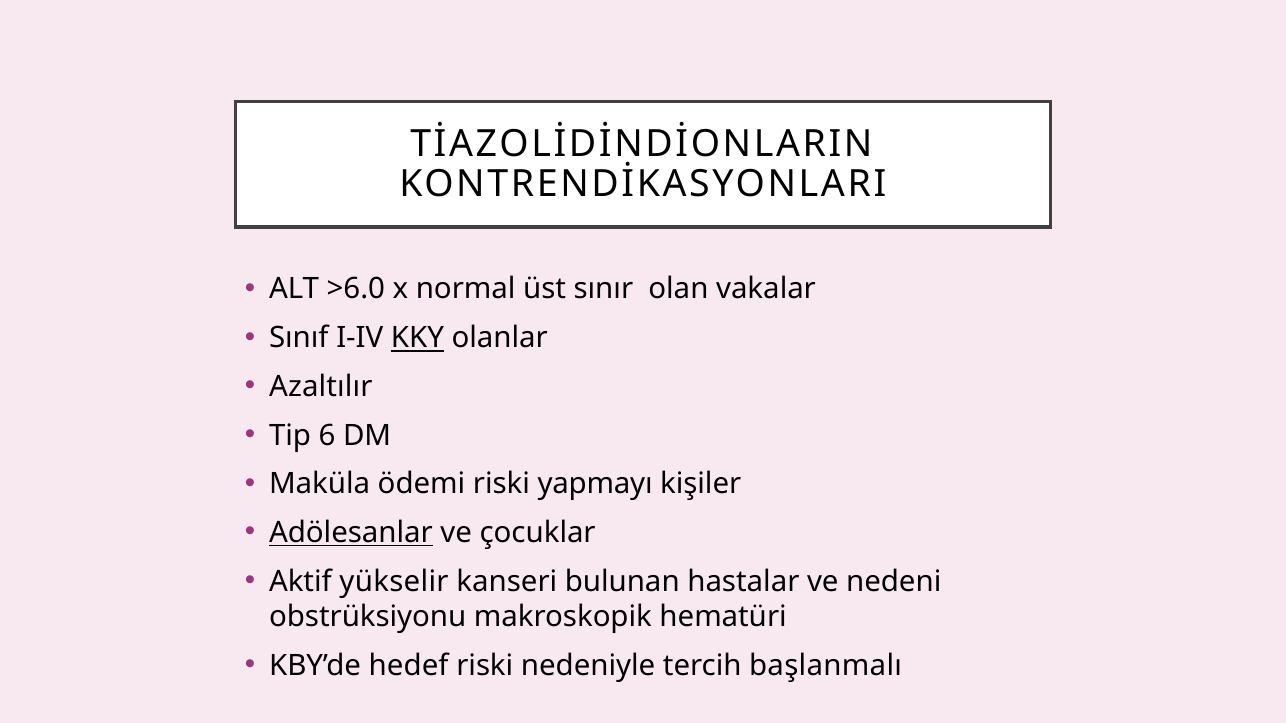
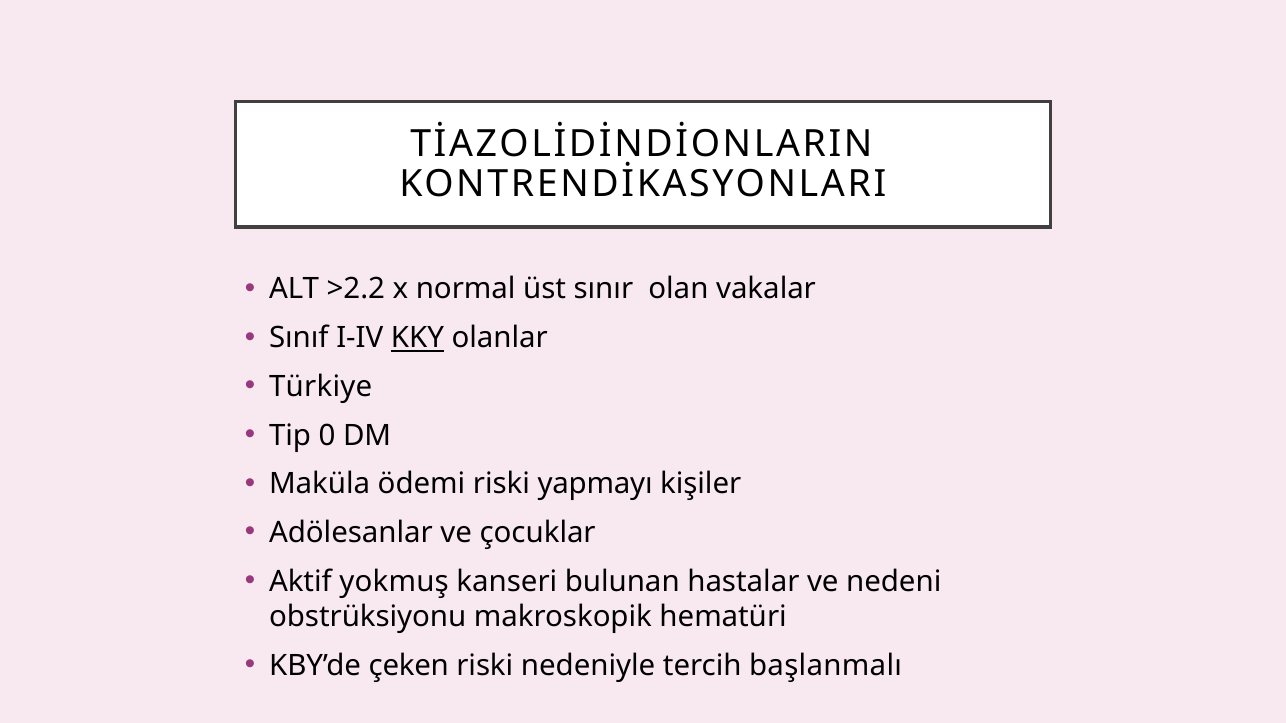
>6.0: >6.0 -> >2.2
Azaltılır: Azaltılır -> Türkiye
6: 6 -> 0
Adölesanlar underline: present -> none
yükselir: yükselir -> yokmuş
hedef: hedef -> çeken
